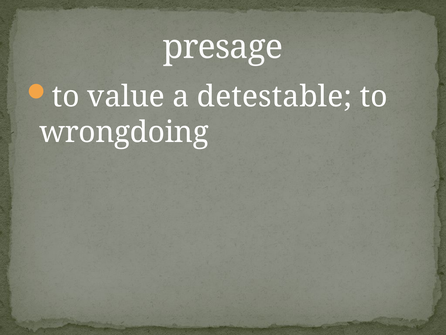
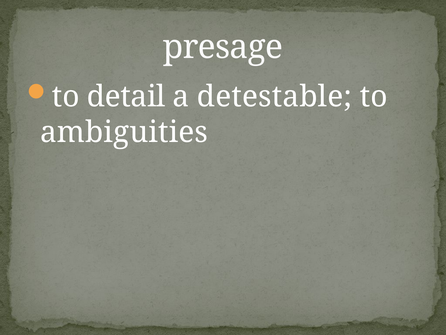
value: value -> detail
wrongdoing: wrongdoing -> ambiguities
